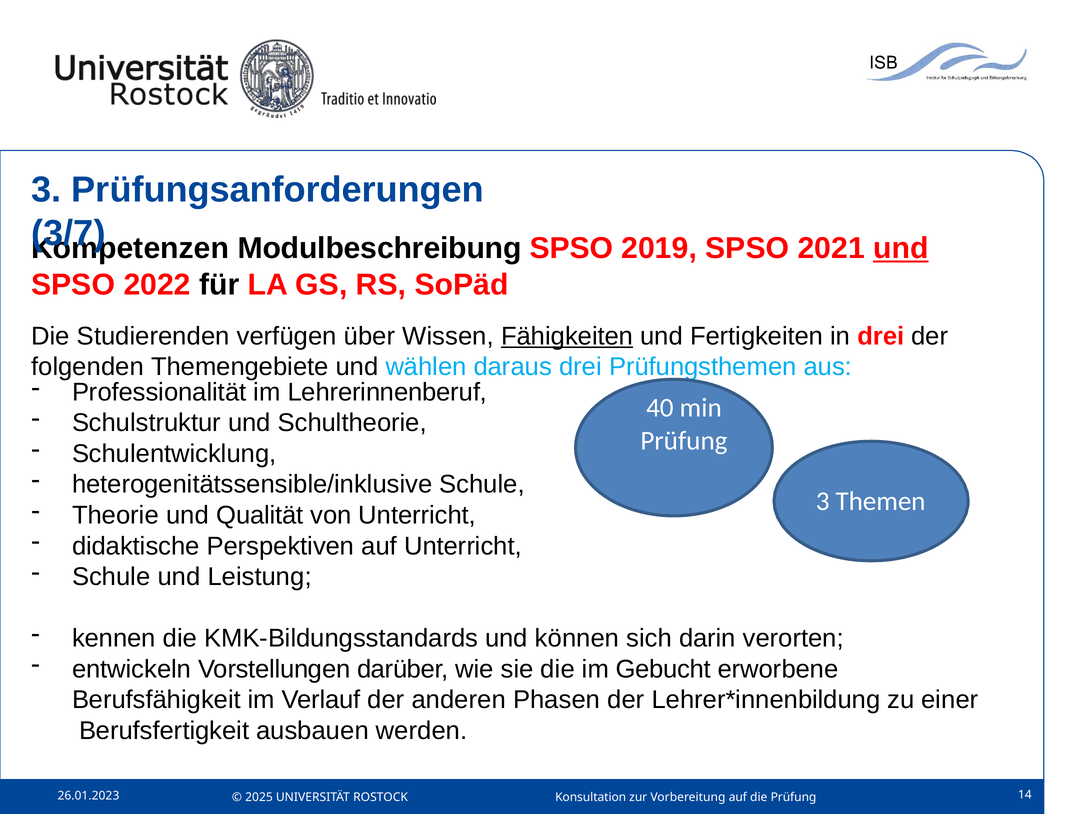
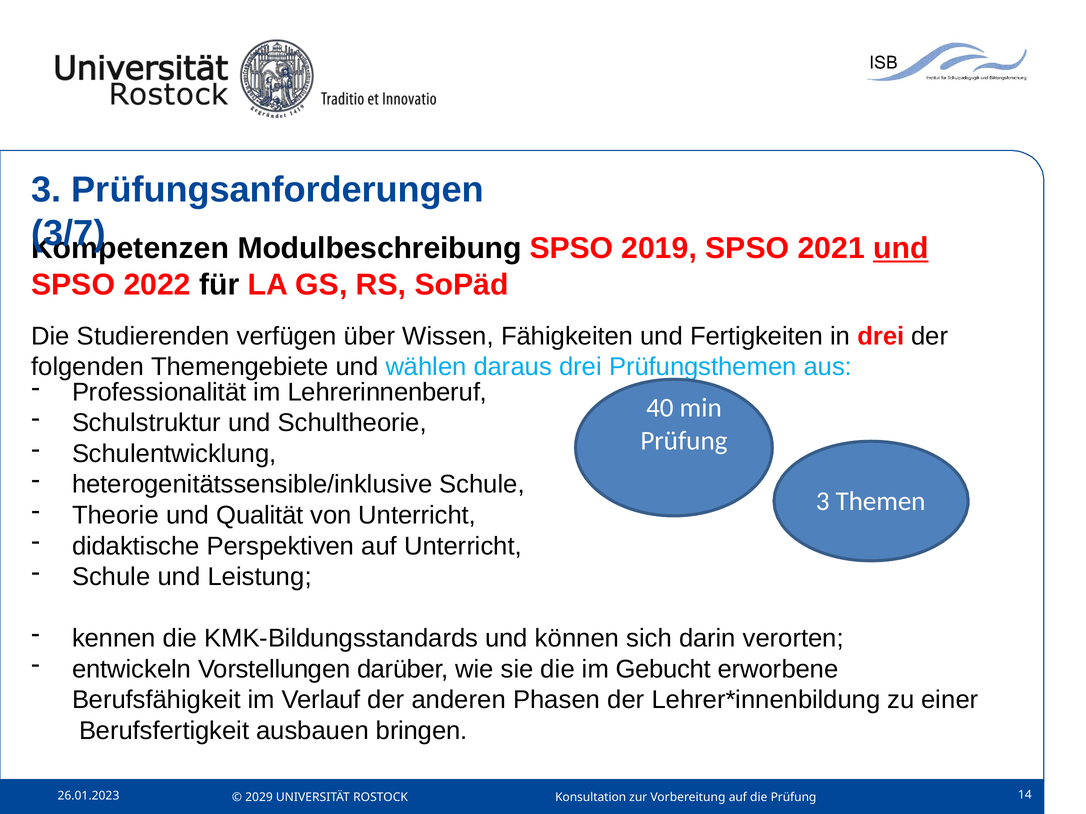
Fähigkeiten underline: present -> none
werden: werden -> bringen
2025: 2025 -> 2029
